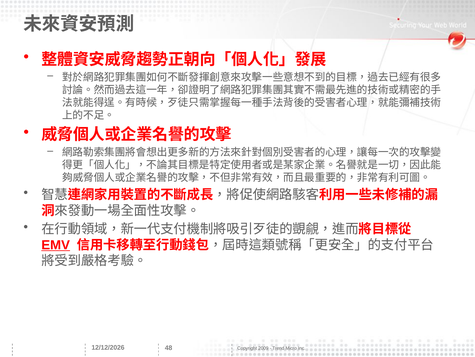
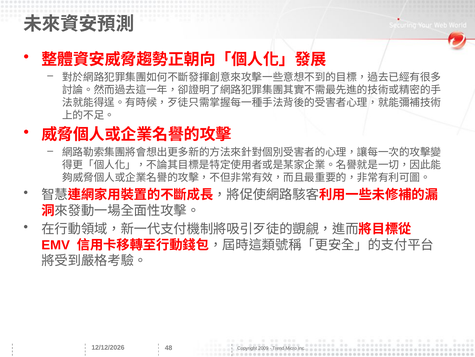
EMV underline: present -> none
